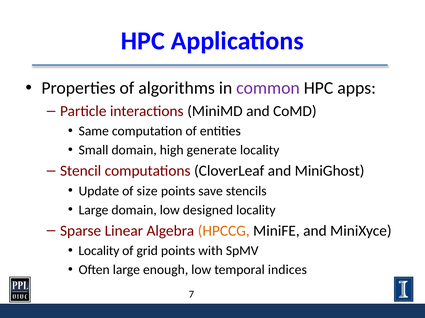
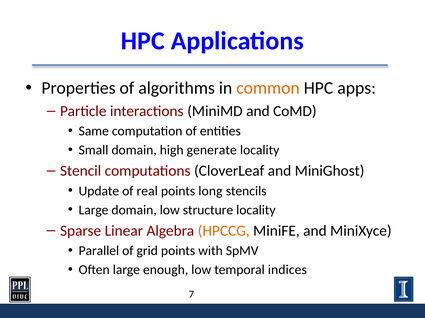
common colour: purple -> orange
size: size -> real
save: save -> long
designed: designed -> structure
Locality at (99, 251): Locality -> Parallel
